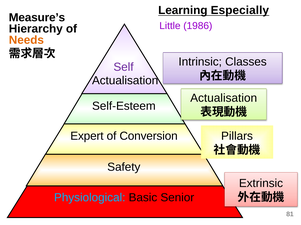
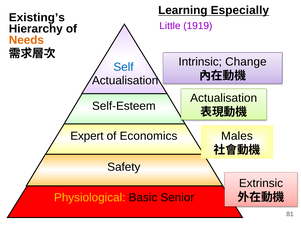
Measure’s: Measure’s -> Existing’s
1986: 1986 -> 1919
Classes: Classes -> Change
Self colour: purple -> blue
Pillars: Pillars -> Males
Conversion: Conversion -> Economics
Physiological colour: light blue -> yellow
